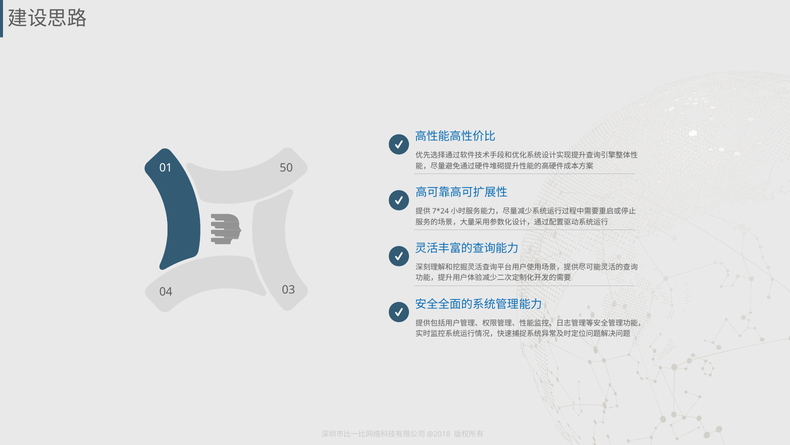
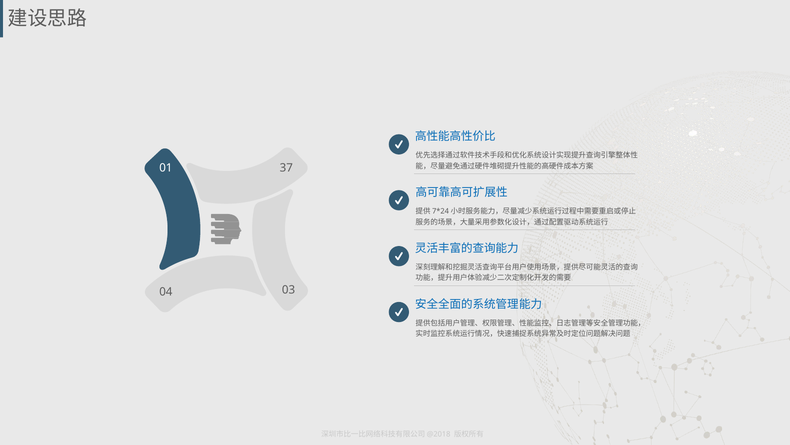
50: 50 -> 37
